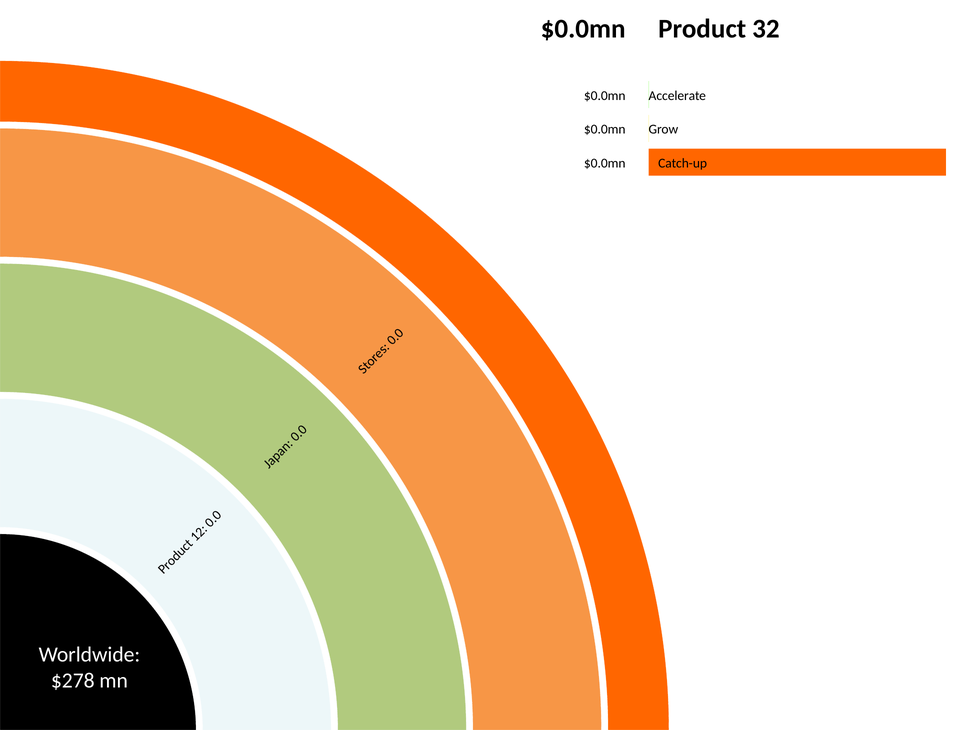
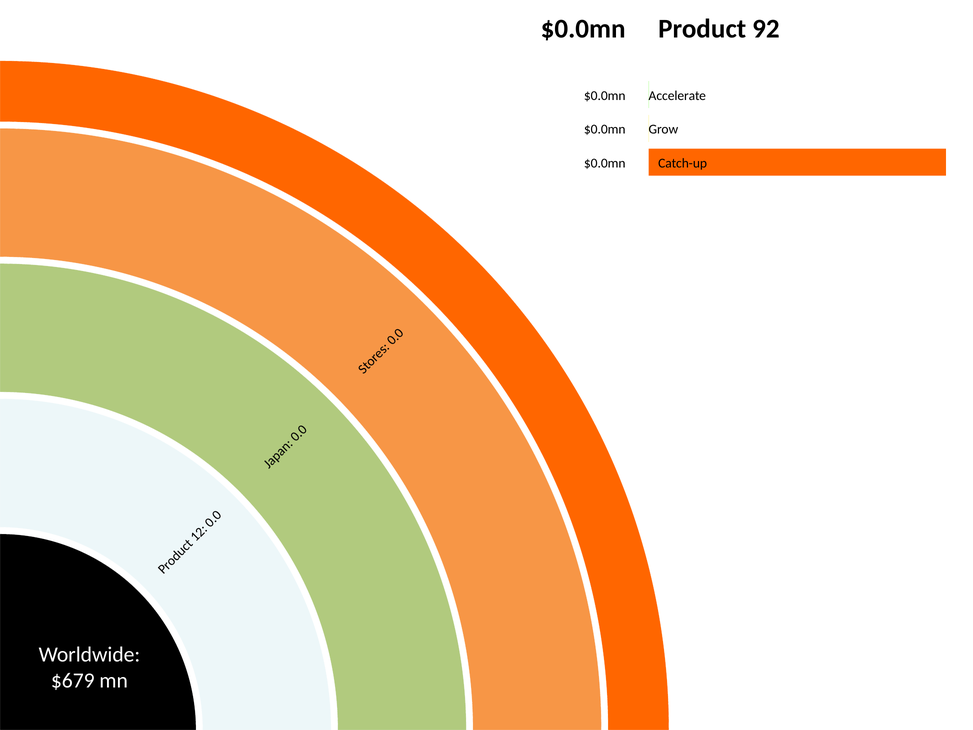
32: 32 -> 92
$278: $278 -> $679
